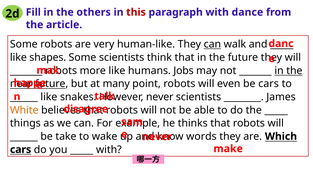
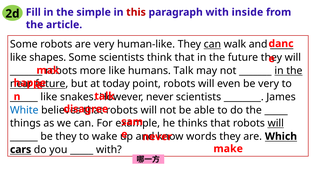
others: others -> simple
dance: dance -> inside
humans Jobs: Jobs -> Talk
many: many -> today
be cars: cars -> very
White colour: orange -> blue
will at (276, 123) underline: none -> present
be take: take -> they
